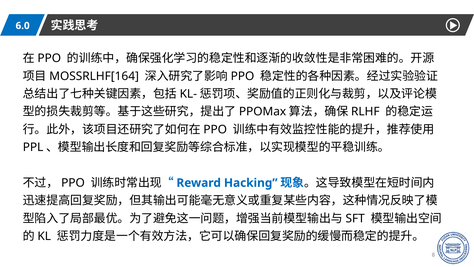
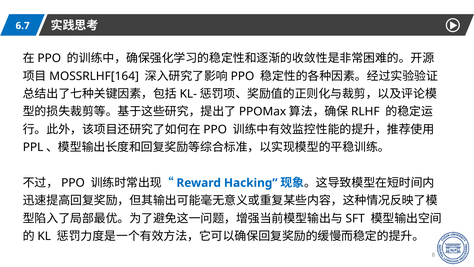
6.0: 6.0 -> 6.7
